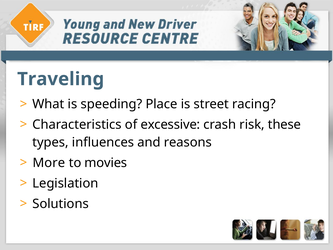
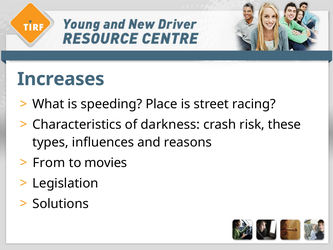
Traveling: Traveling -> Increases
excessive: excessive -> darkness
More: More -> From
